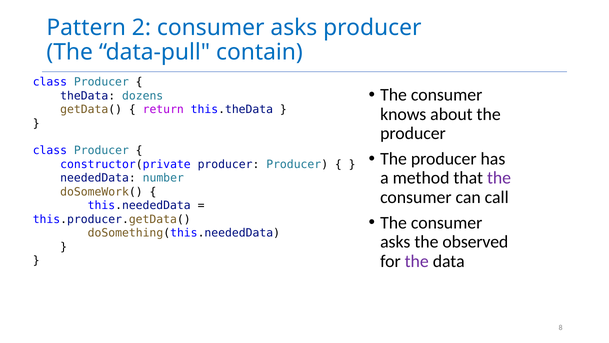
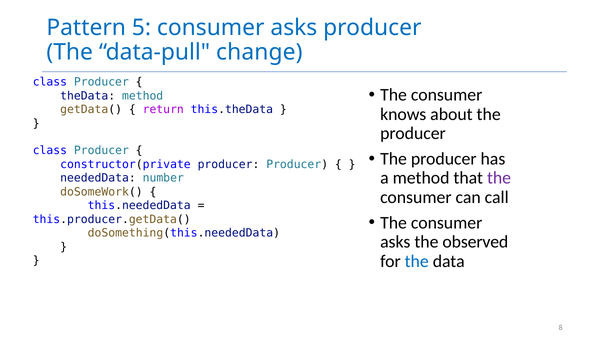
2: 2 -> 5
contain: contain -> change
theData dozens: dozens -> method
the at (417, 261) colour: purple -> blue
